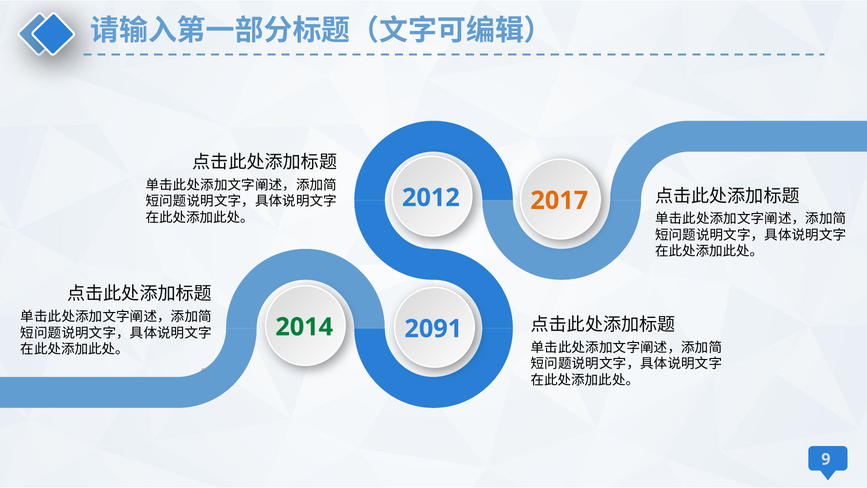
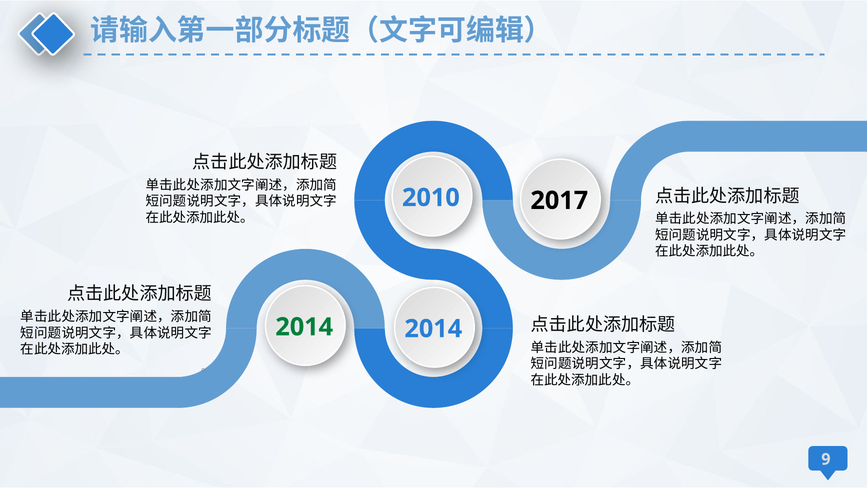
2012: 2012 -> 2010
2017 colour: orange -> black
2091 at (433, 329): 2091 -> 2014
